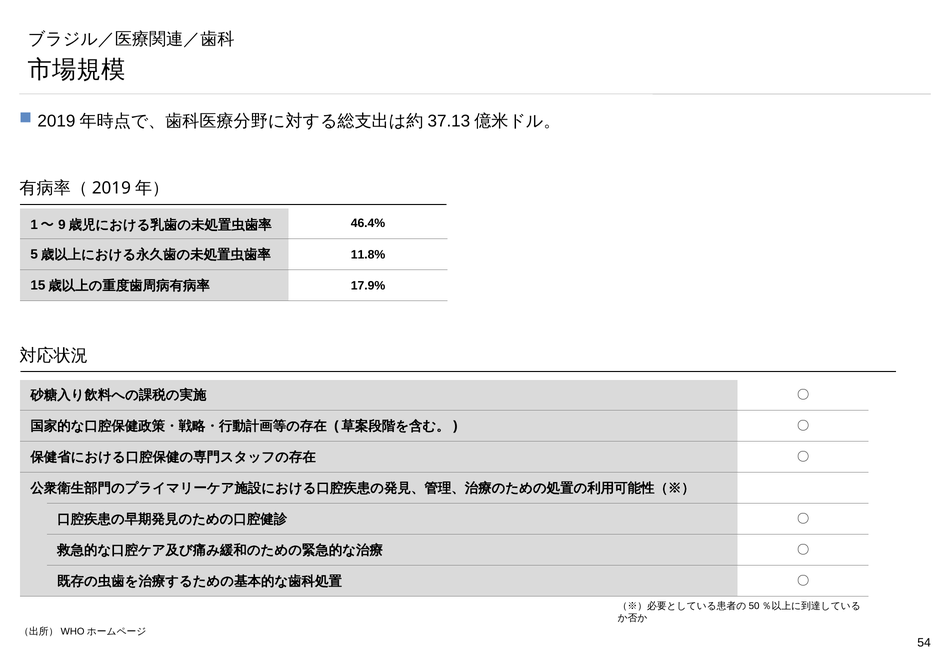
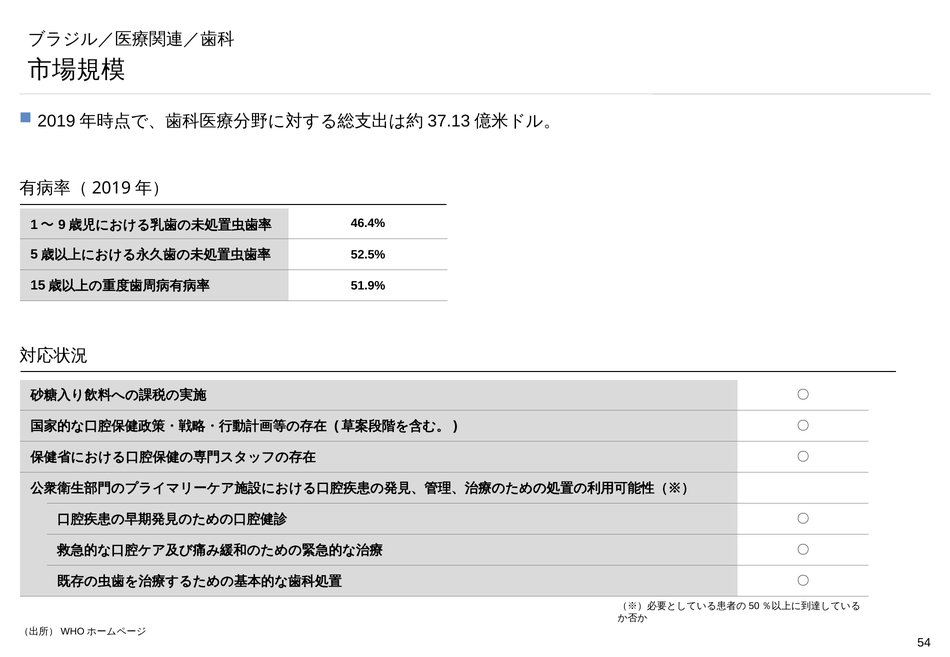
11.8%: 11.8% -> 52.5%
17.9%: 17.9% -> 51.9%
